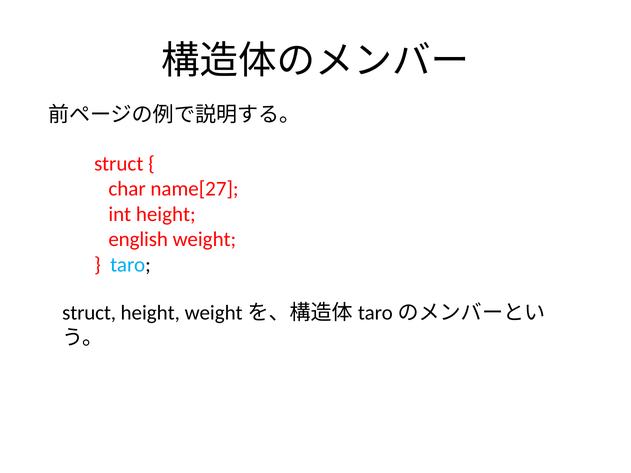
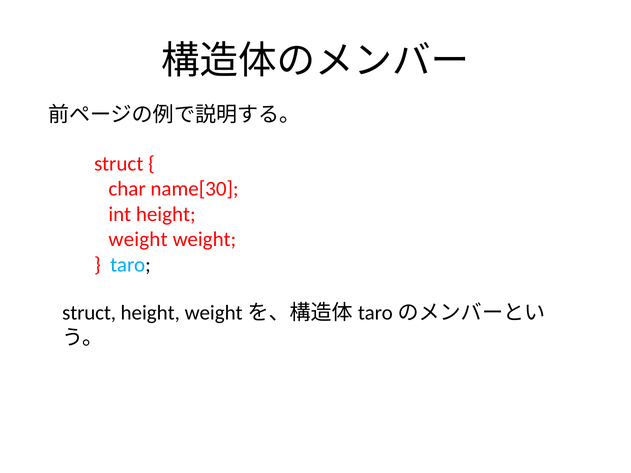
name[27: name[27 -> name[30
english at (138, 240): english -> weight
